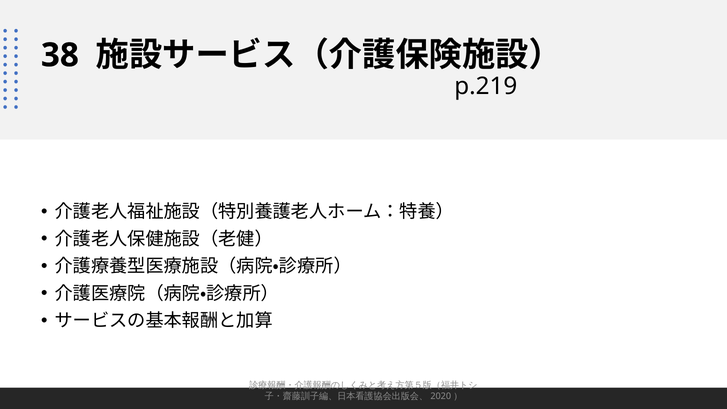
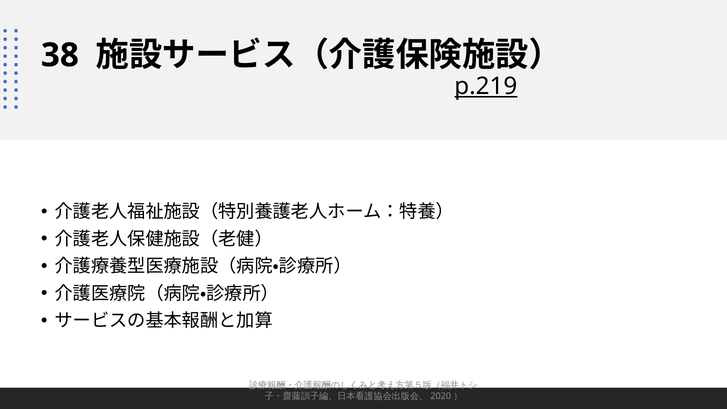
p.219 underline: none -> present
